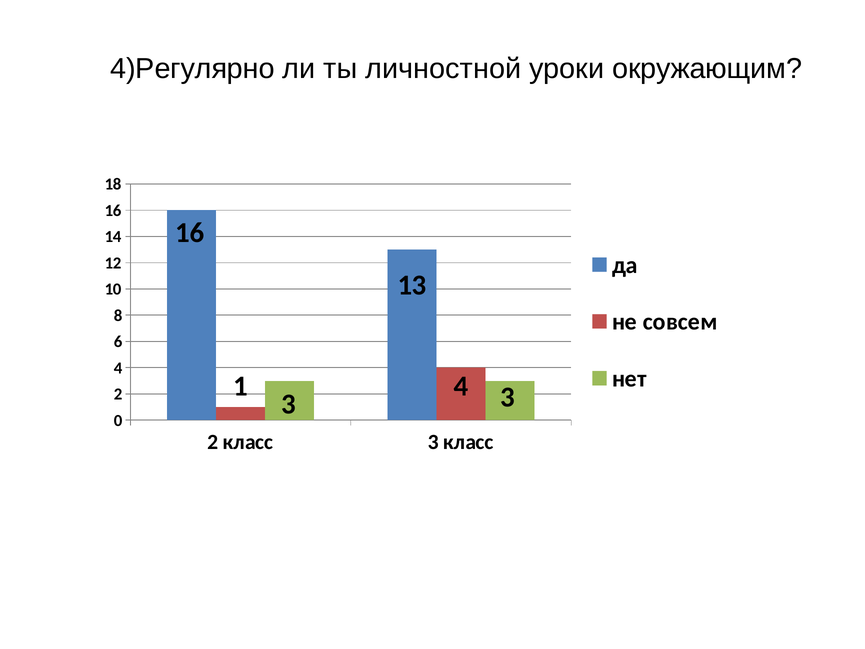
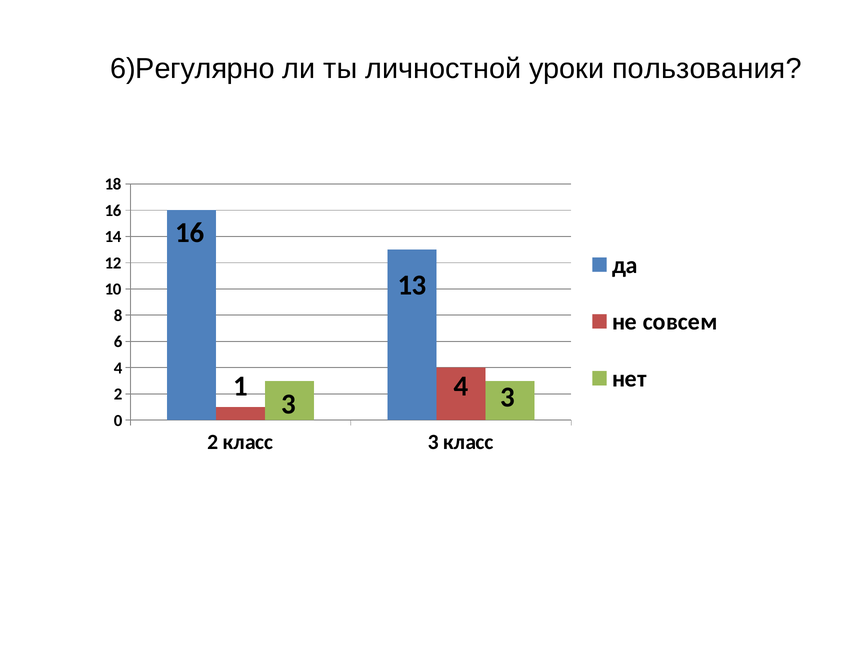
4)Регулярно: 4)Регулярно -> 6)Регулярно
окружающим: окружающим -> пользования
